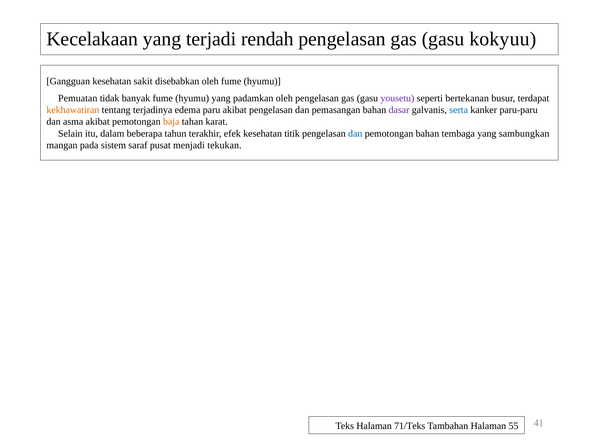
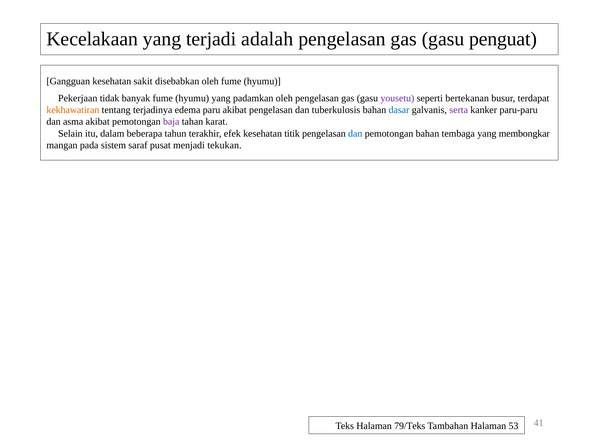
rendah: rendah -> adalah
kokyuu: kokyuu -> penguat
Pemuatan: Pemuatan -> Pekerjaan
pemasangan: pemasangan -> tuberkulosis
dasar colour: purple -> blue
serta colour: blue -> purple
baja colour: orange -> purple
sambungkan: sambungkan -> membongkar
71/Teks: 71/Teks -> 79/Teks
55: 55 -> 53
